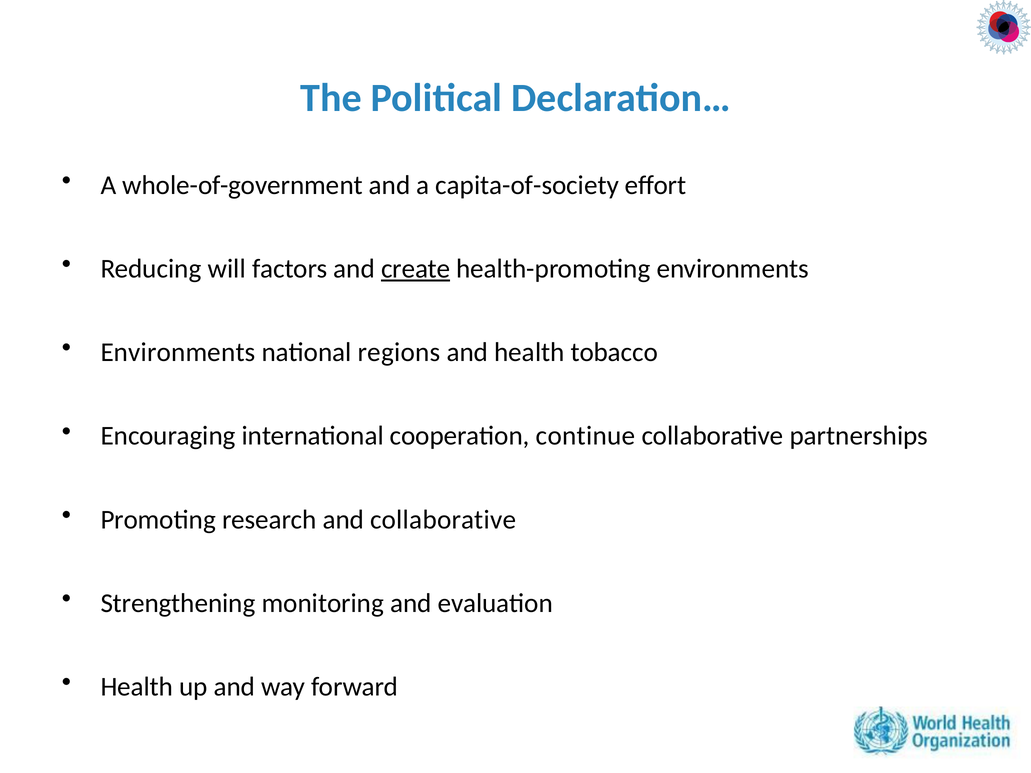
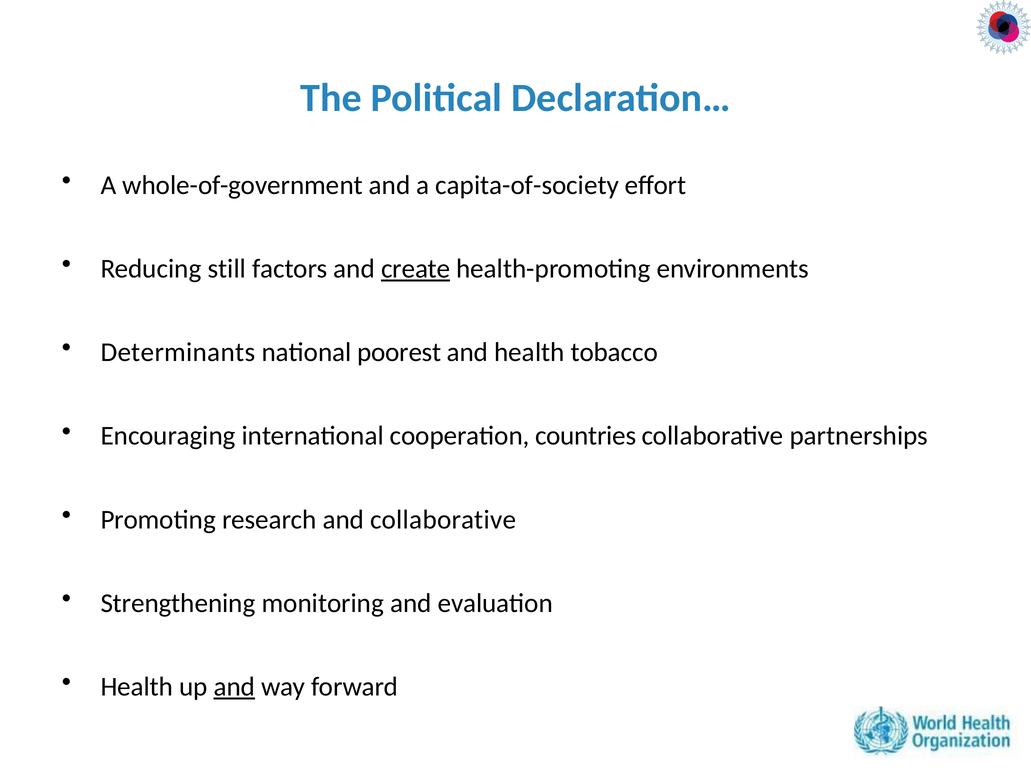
will: will -> still
Environments at (178, 353): Environments -> Determinants
regions: regions -> poorest
continue: continue -> countries
and at (234, 687) underline: none -> present
